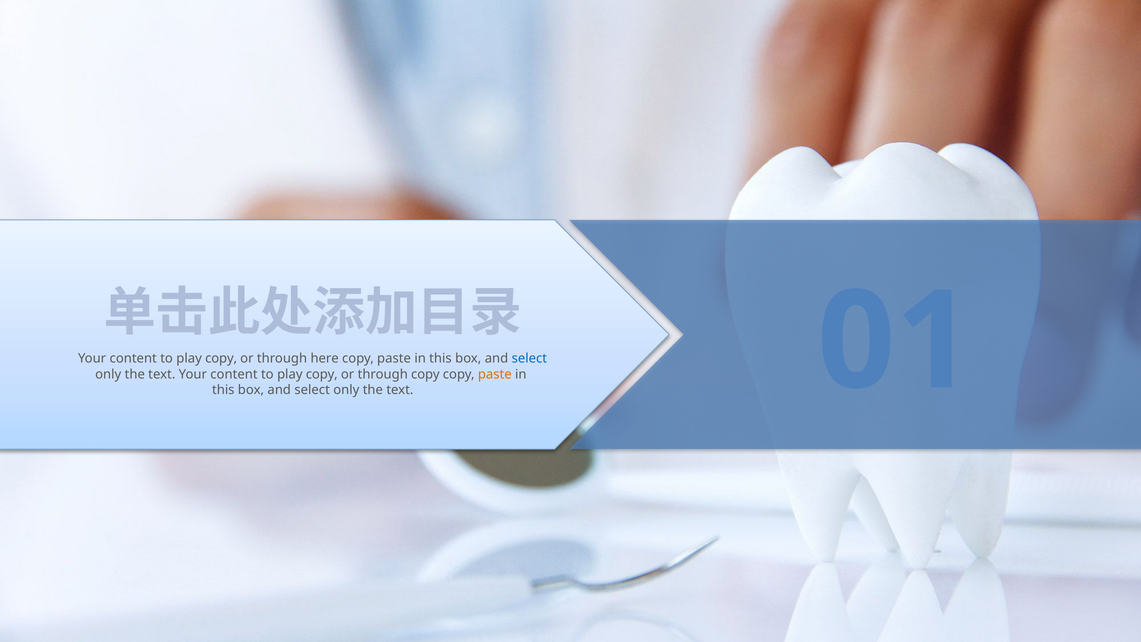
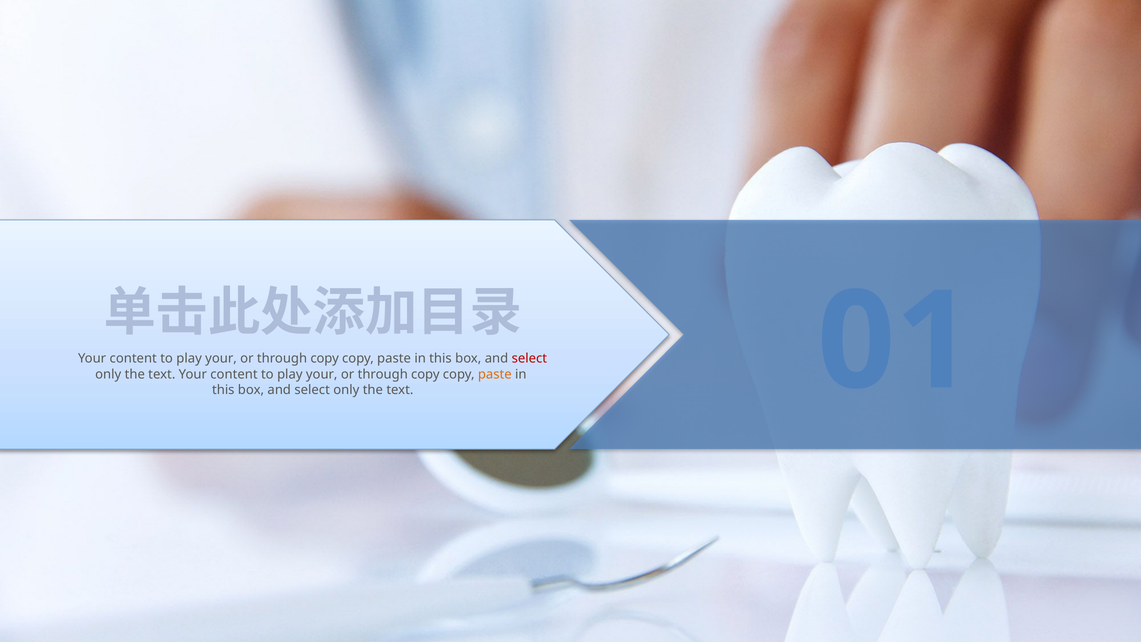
copy at (221, 359): copy -> your
here at (325, 359): here -> copy
select at (529, 359) colour: blue -> red
copy at (322, 374): copy -> your
